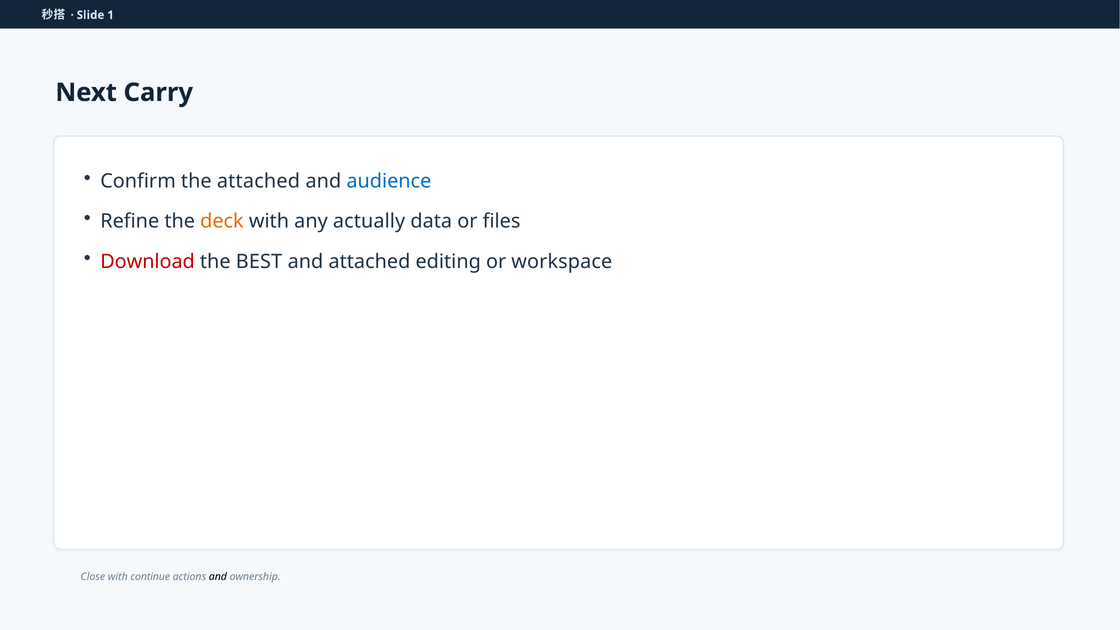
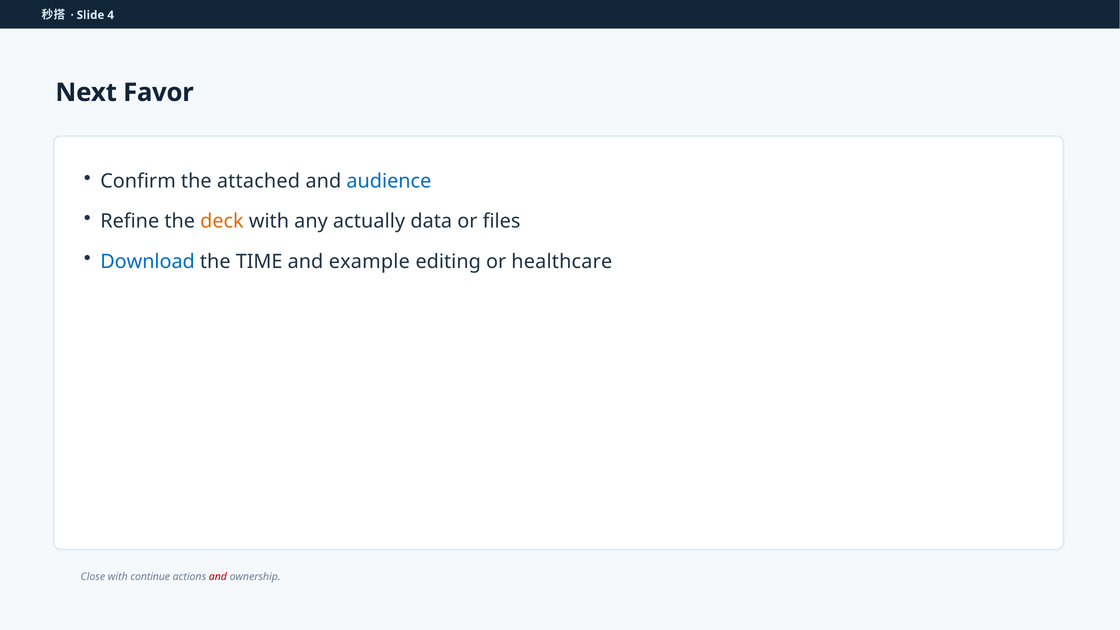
1: 1 -> 4
Carry: Carry -> Favor
Download colour: red -> blue
BEST: BEST -> TIME
and attached: attached -> example
workspace: workspace -> healthcare
and at (218, 577) colour: black -> red
